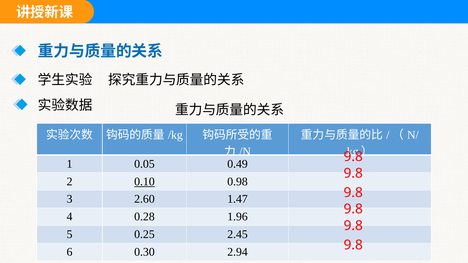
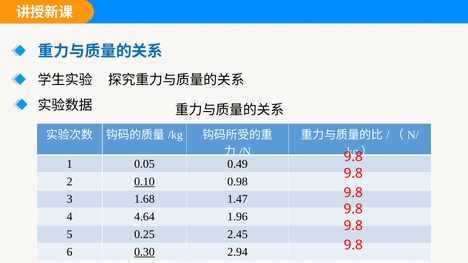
2.60: 2.60 -> 1.68
0.28: 0.28 -> 4.64
0.30 underline: none -> present
